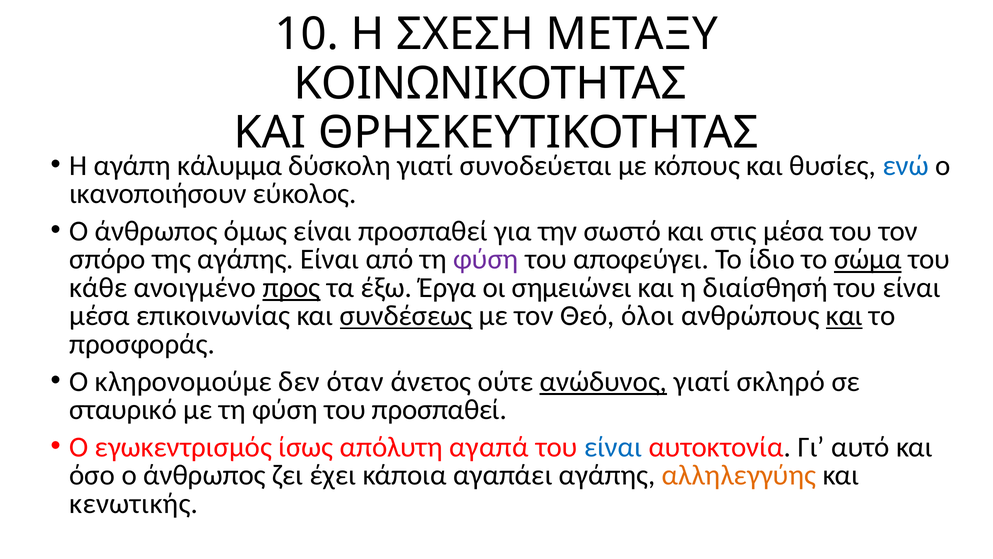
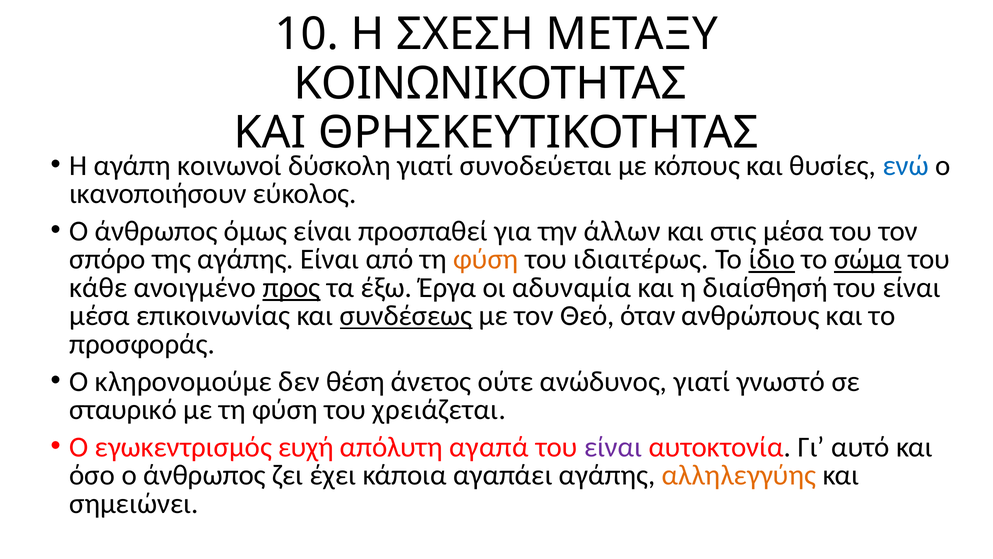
κάλυμμα: κάλυμμα -> κοινωνοί
σωστό: σωστό -> άλλων
φύση at (486, 259) colour: purple -> orange
αποφεύγει: αποφεύγει -> ιδιαιτέρως
ίδιο underline: none -> present
σημειώνει: σημειώνει -> αδυναμία
όλοι: όλοι -> όταν
και at (844, 316) underline: present -> none
όταν: όταν -> θέση
ανώδυνος underline: present -> none
σκληρό: σκληρό -> γνωστό
του προσπαθεί: προσπαθεί -> χρειάζεται
ίσως: ίσως -> ευχή
είναι at (613, 447) colour: blue -> purple
κενωτικής: κενωτικής -> σημειώνει
